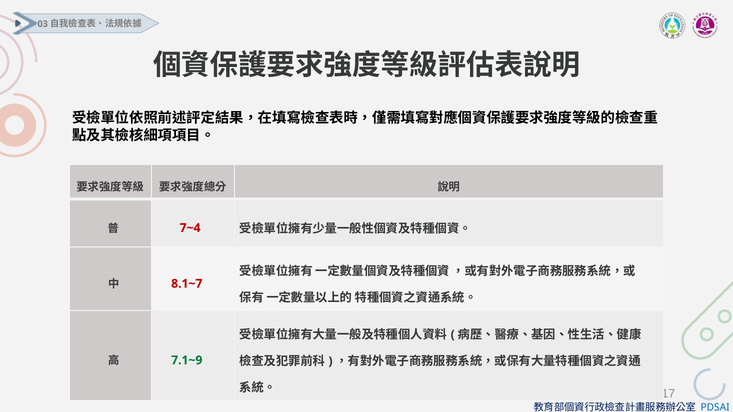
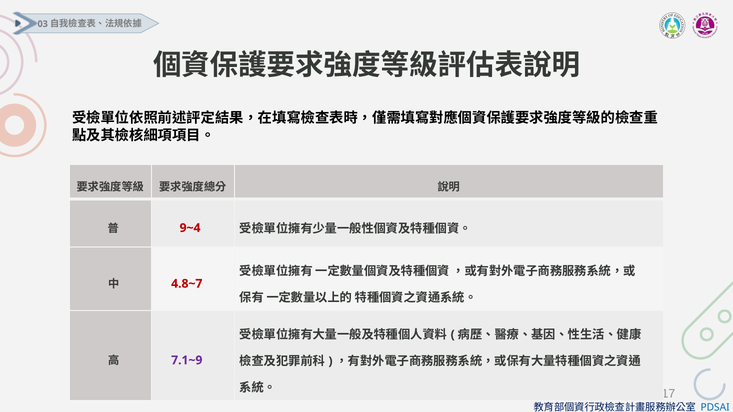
7~4: 7~4 -> 9~4
8.1~7: 8.1~7 -> 4.8~7
7.1~9 colour: green -> purple
